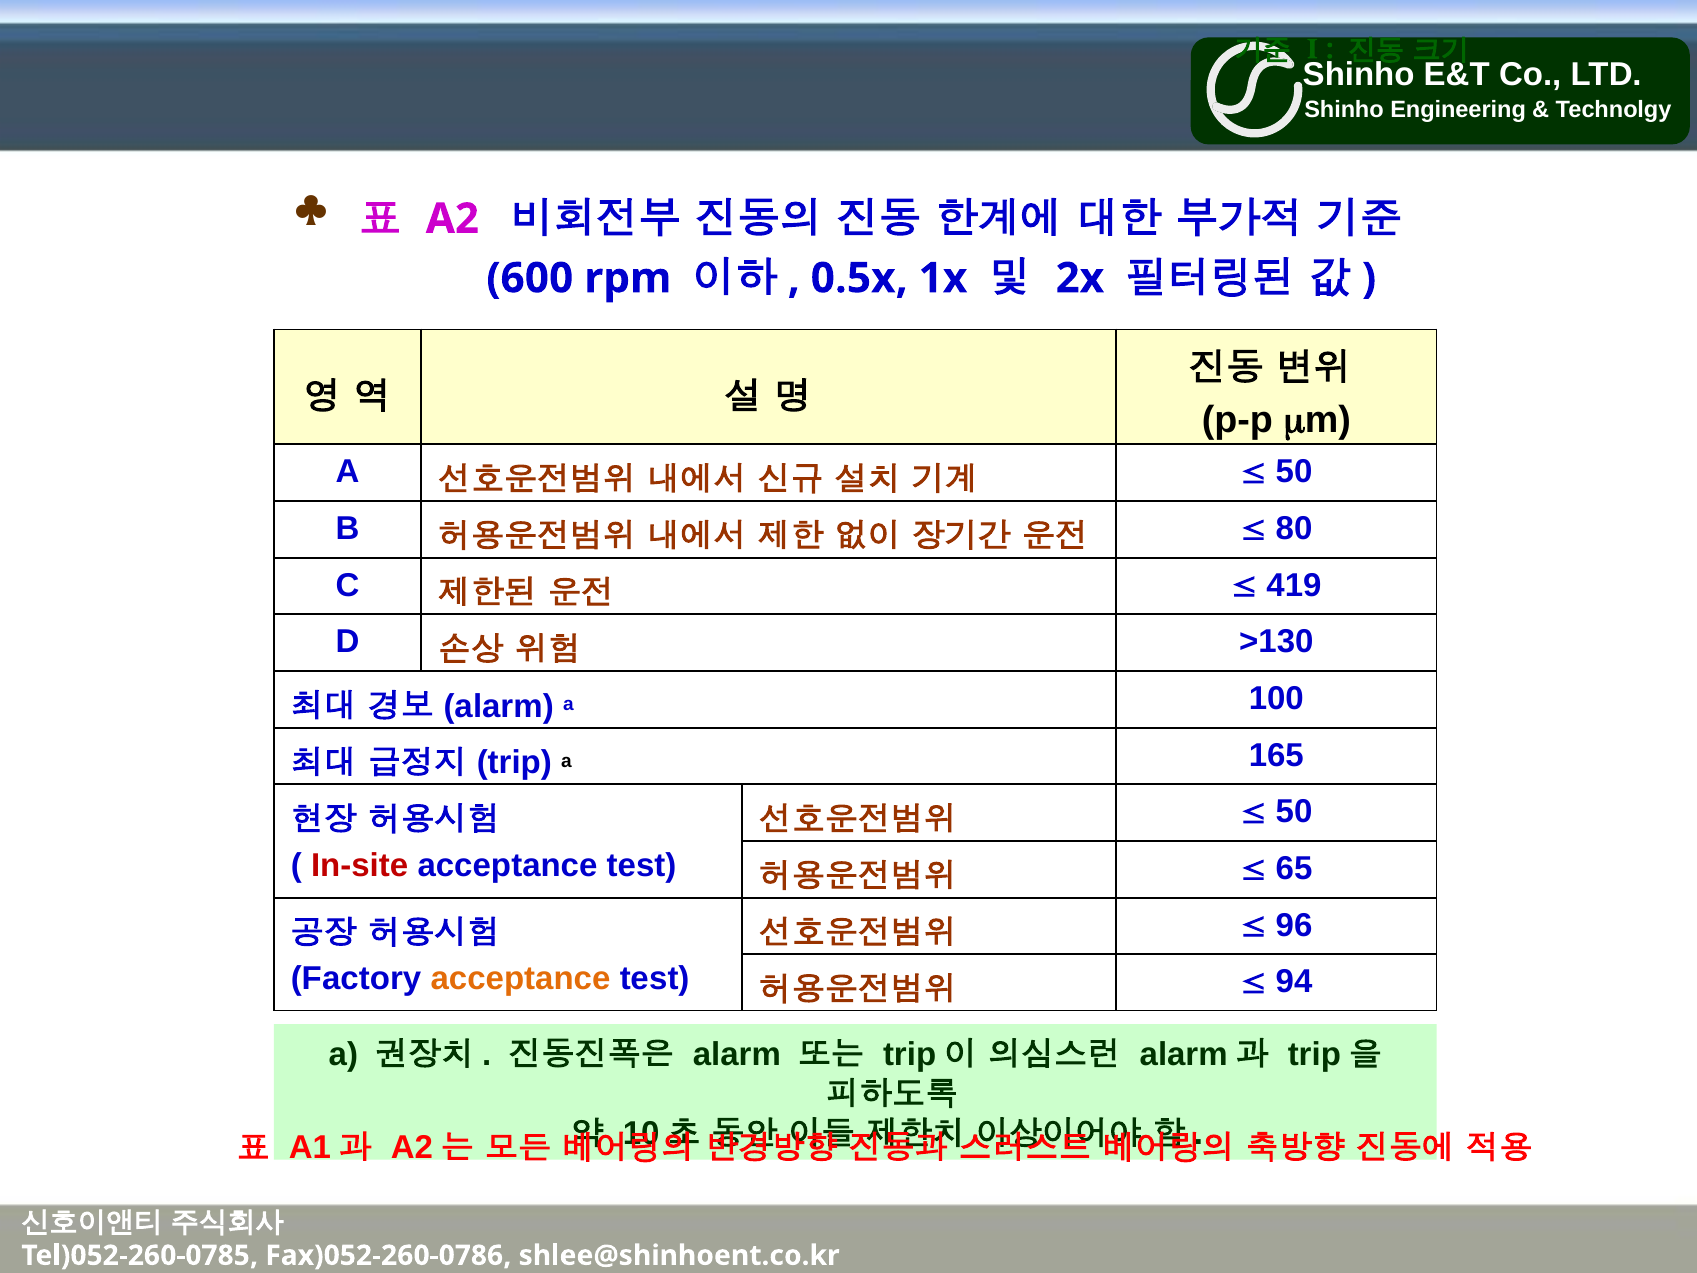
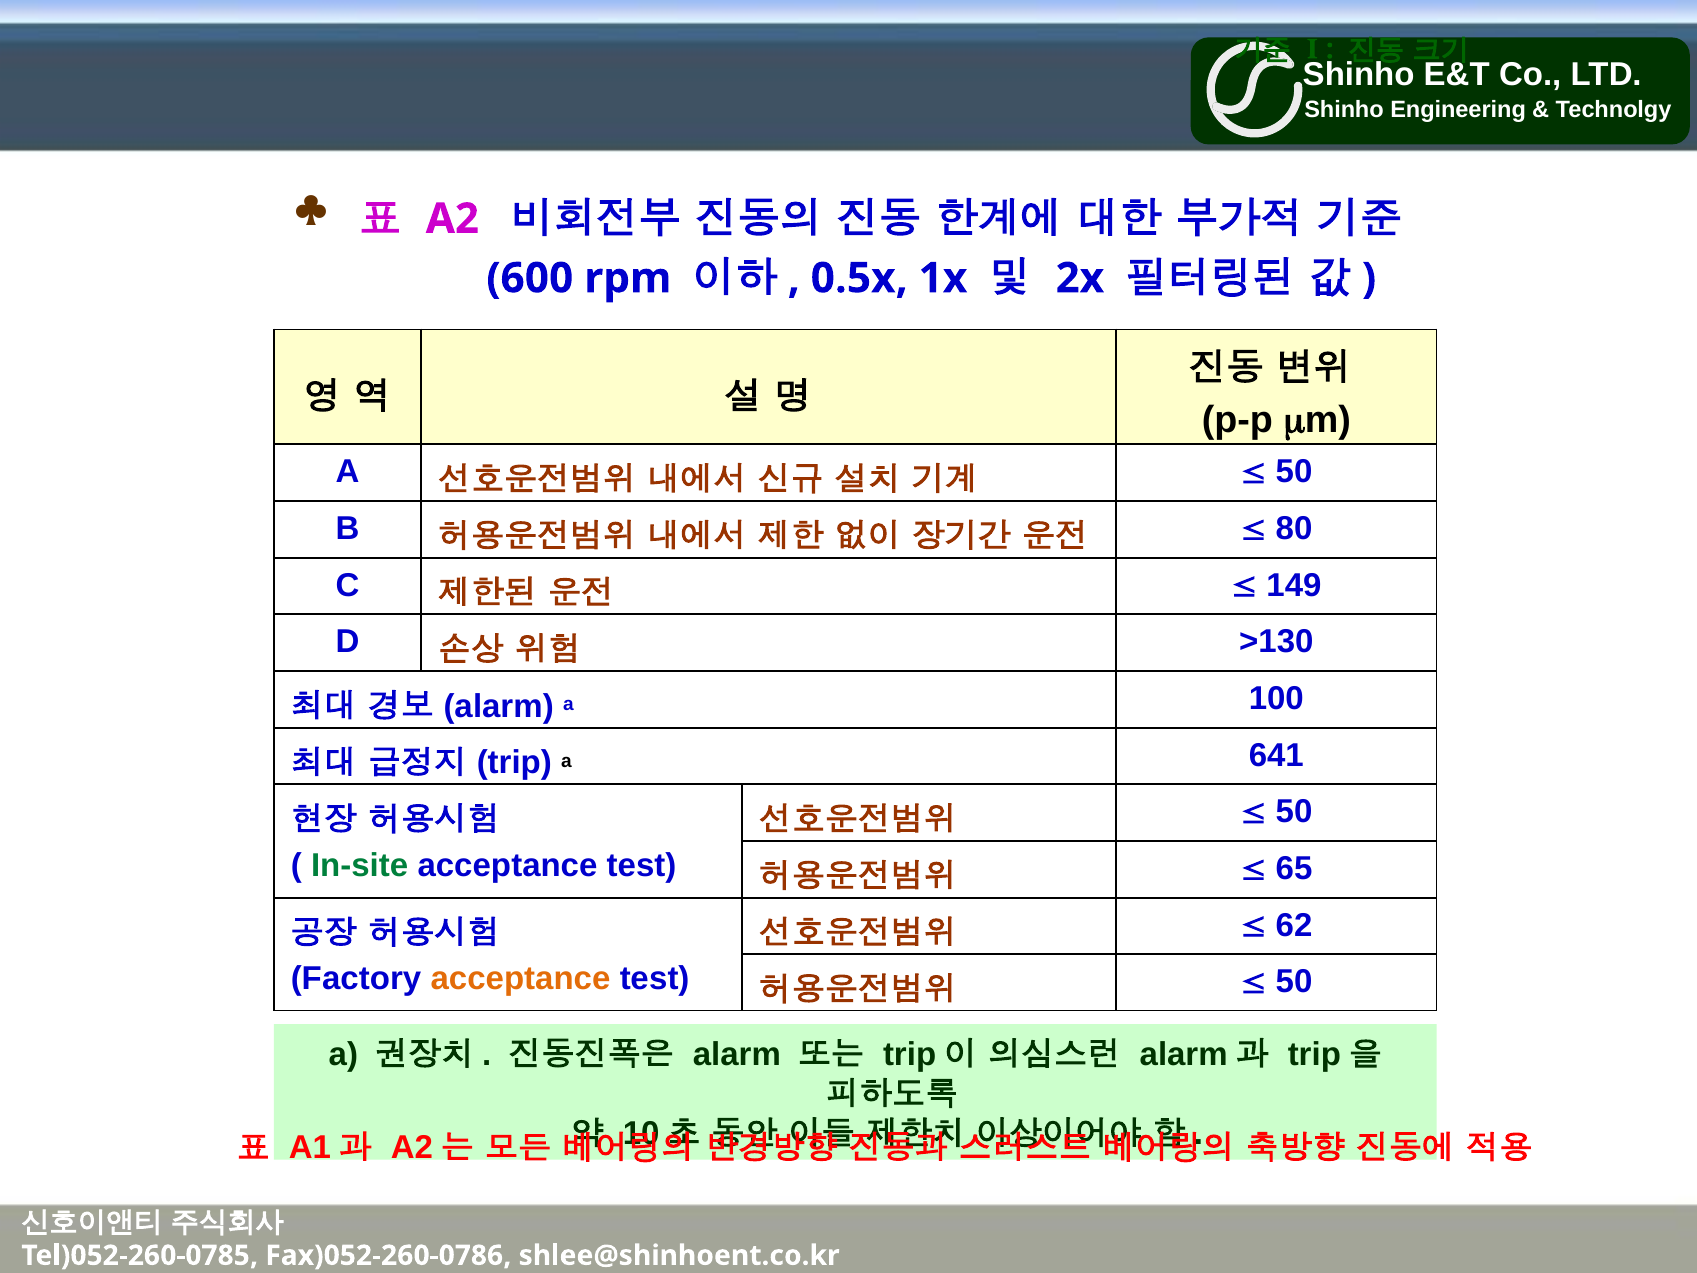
419: 419 -> 149
165: 165 -> 641
In-site colour: red -> green
96: 96 -> 62
94 at (1294, 982): 94 -> 50
